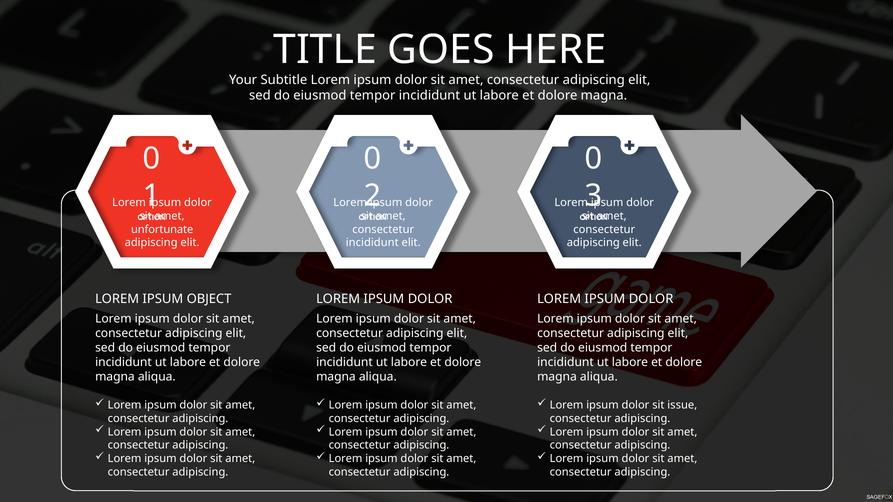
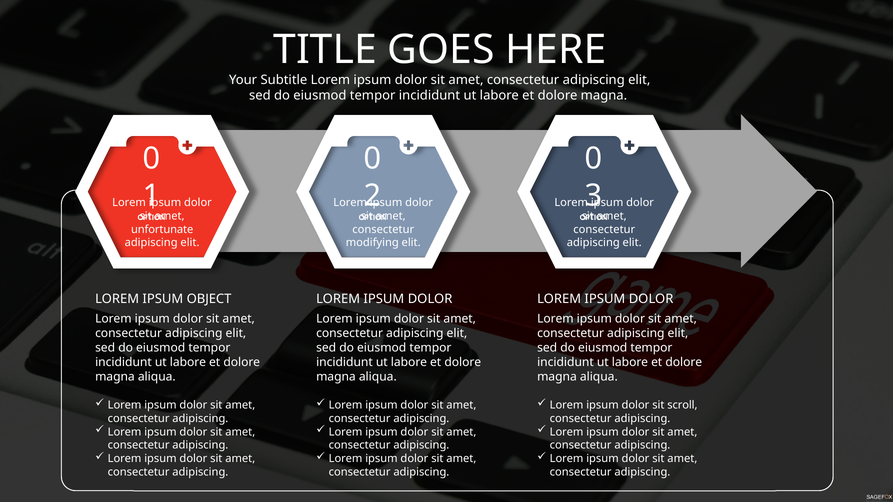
incididunt at (372, 243): incididunt -> modifying
issue: issue -> scroll
